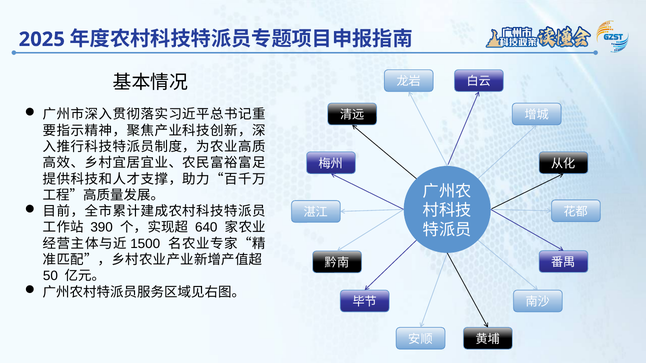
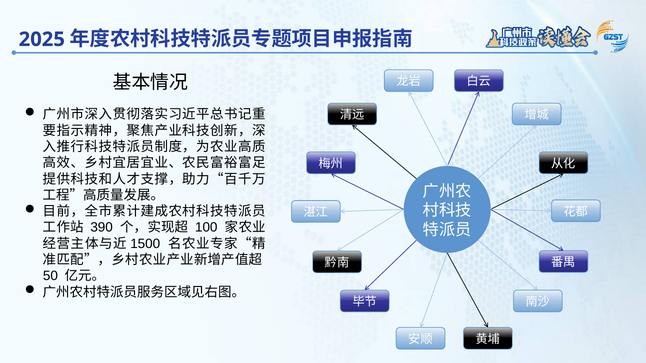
640: 640 -> 100
